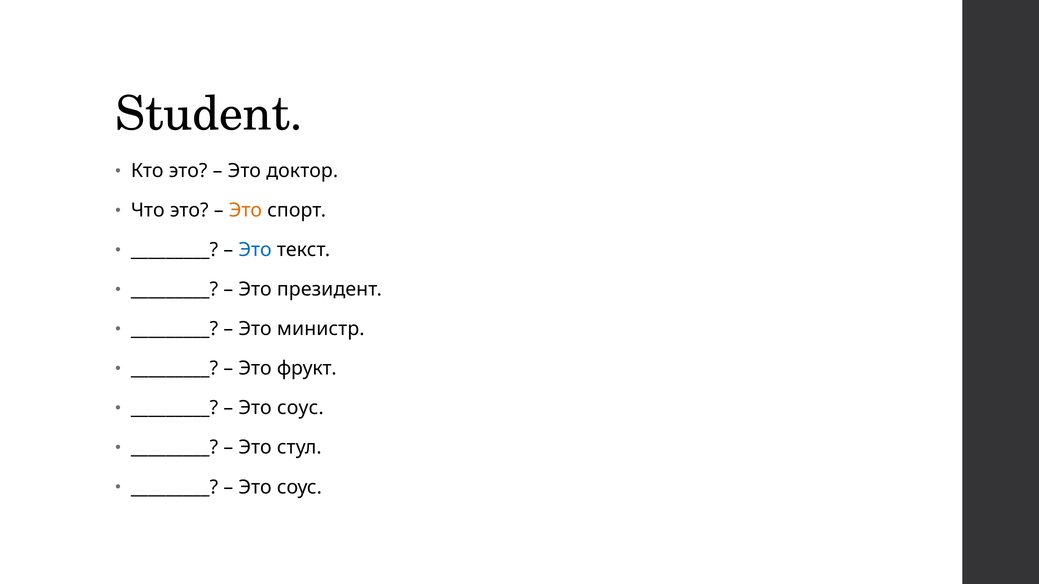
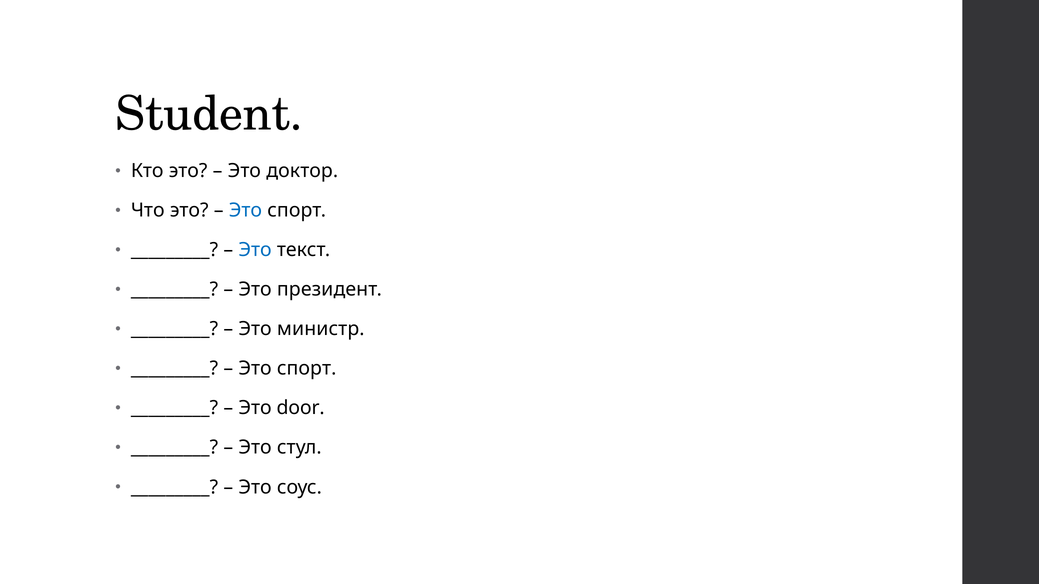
Это at (245, 211) colour: orange -> blue
фрукт at (307, 369): фрукт -> спорт
соус at (300, 408): соус -> door
